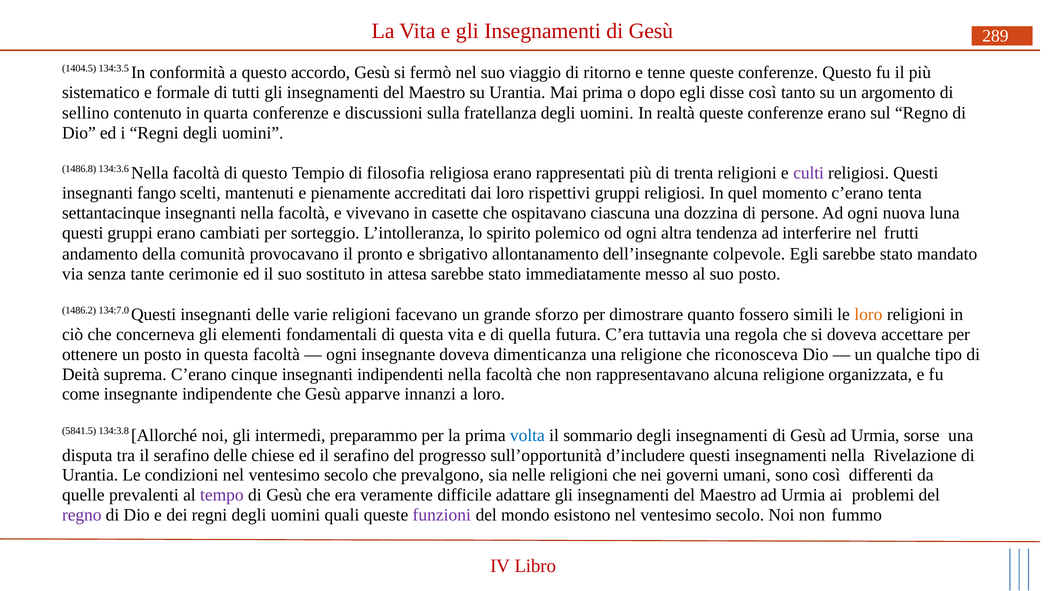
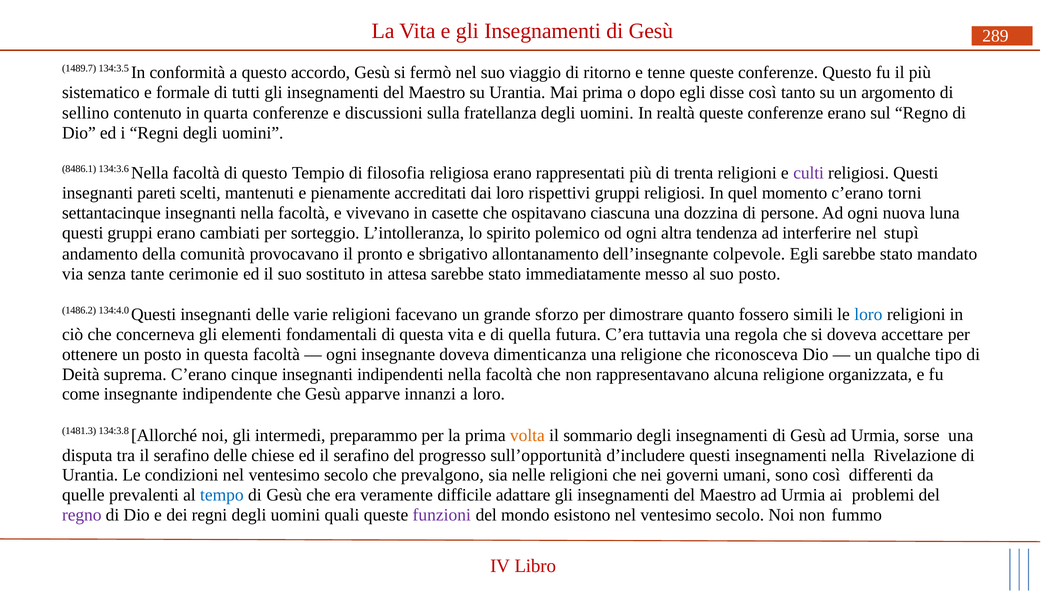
1404.5: 1404.5 -> 1489.7
1486.8: 1486.8 -> 8486.1
fango: fango -> pareti
tenta: tenta -> torni
frutti: frutti -> stupì
134:7.0: 134:7.0 -> 134:4.0
loro at (868, 314) colour: orange -> blue
5841.5: 5841.5 -> 1481.3
volta colour: blue -> orange
tempo colour: purple -> blue
